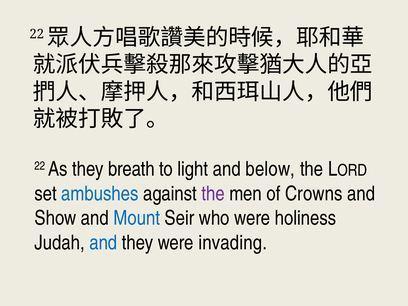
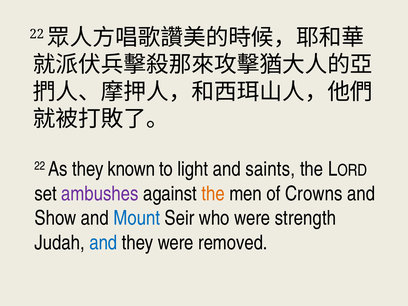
breath: breath -> known
below: below -> saints
ambushes colour: blue -> purple
the at (213, 194) colour: purple -> orange
holiness: holiness -> strength
invading: invading -> removed
